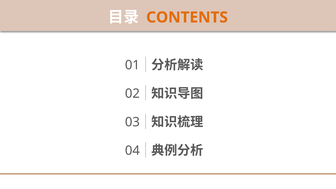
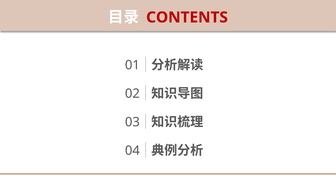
CONTENTS colour: orange -> red
